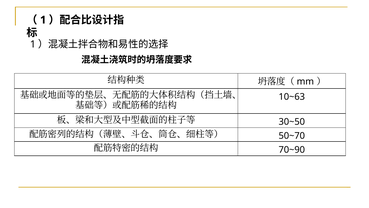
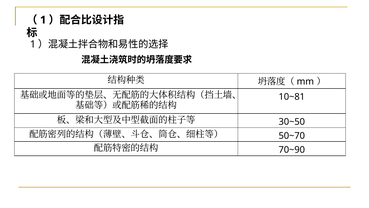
10~63: 10~63 -> 10~81
